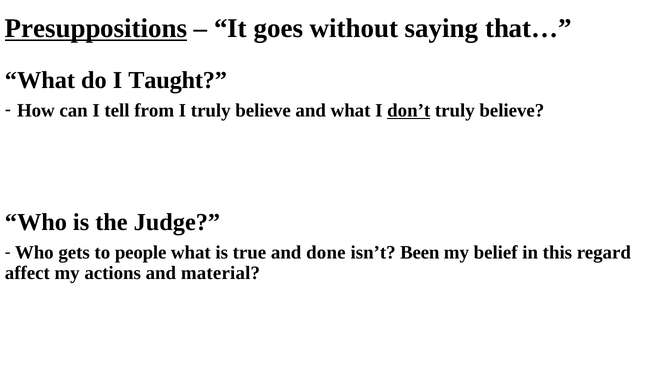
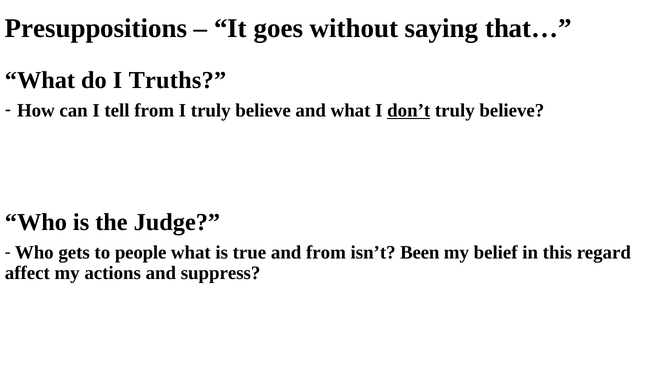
Presuppositions underline: present -> none
Taught: Taught -> Truths
and done: done -> from
material: material -> suppress
